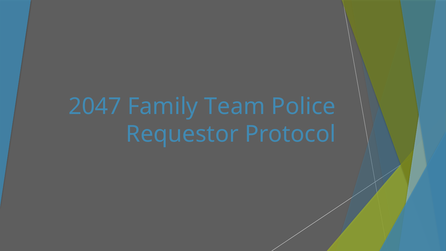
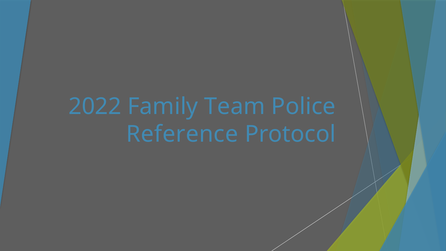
2047: 2047 -> 2022
Requestor: Requestor -> Reference
